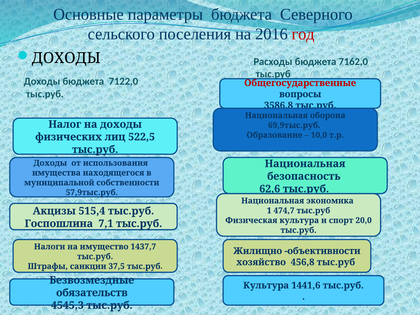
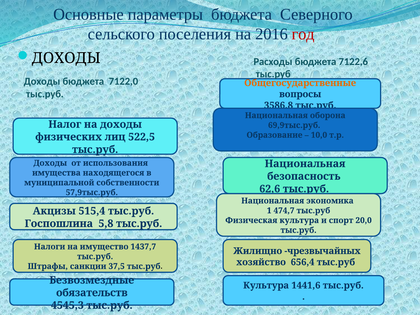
7162,0: 7162,0 -> 7122,6
Общегосударственные colour: red -> orange
7,1: 7,1 -> 5,8
объективности: объективности -> чрезвычайных
456,8: 456,8 -> 656,4
